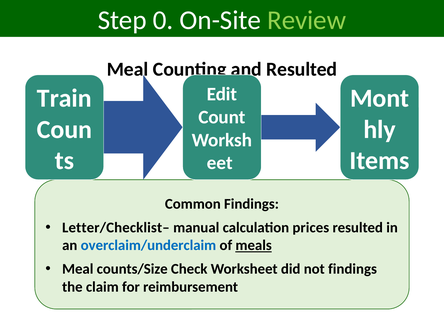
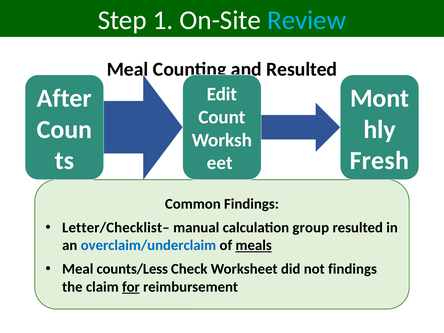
0: 0 -> 1
Review colour: light green -> light blue
Train: Train -> After
Items: Items -> Fresh
prices: prices -> group
counts/Size: counts/Size -> counts/Less
for underline: none -> present
